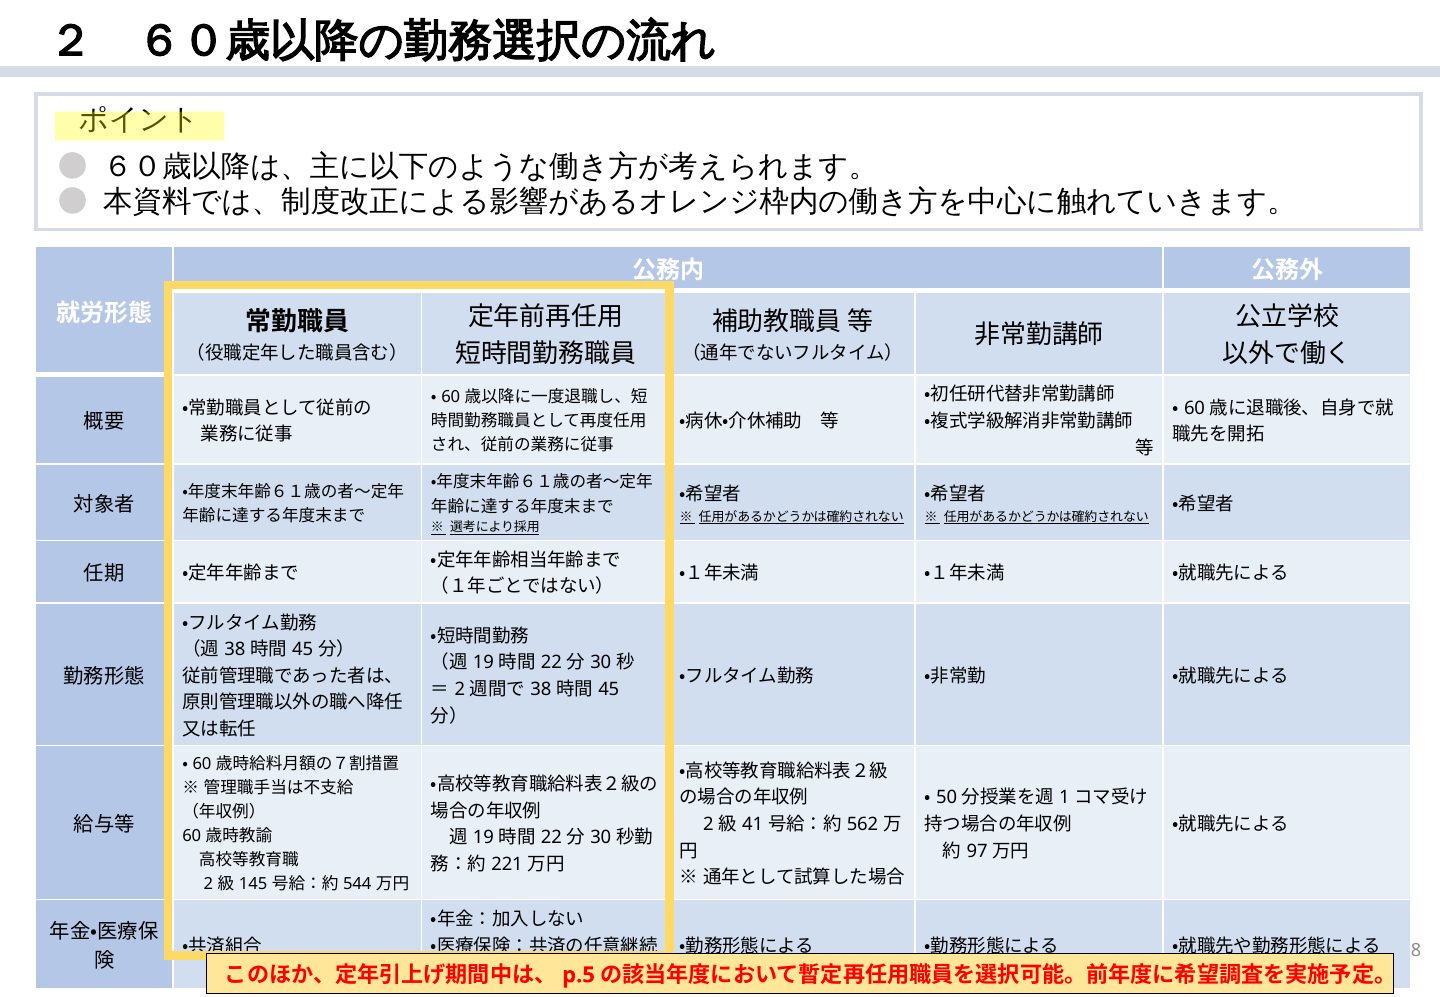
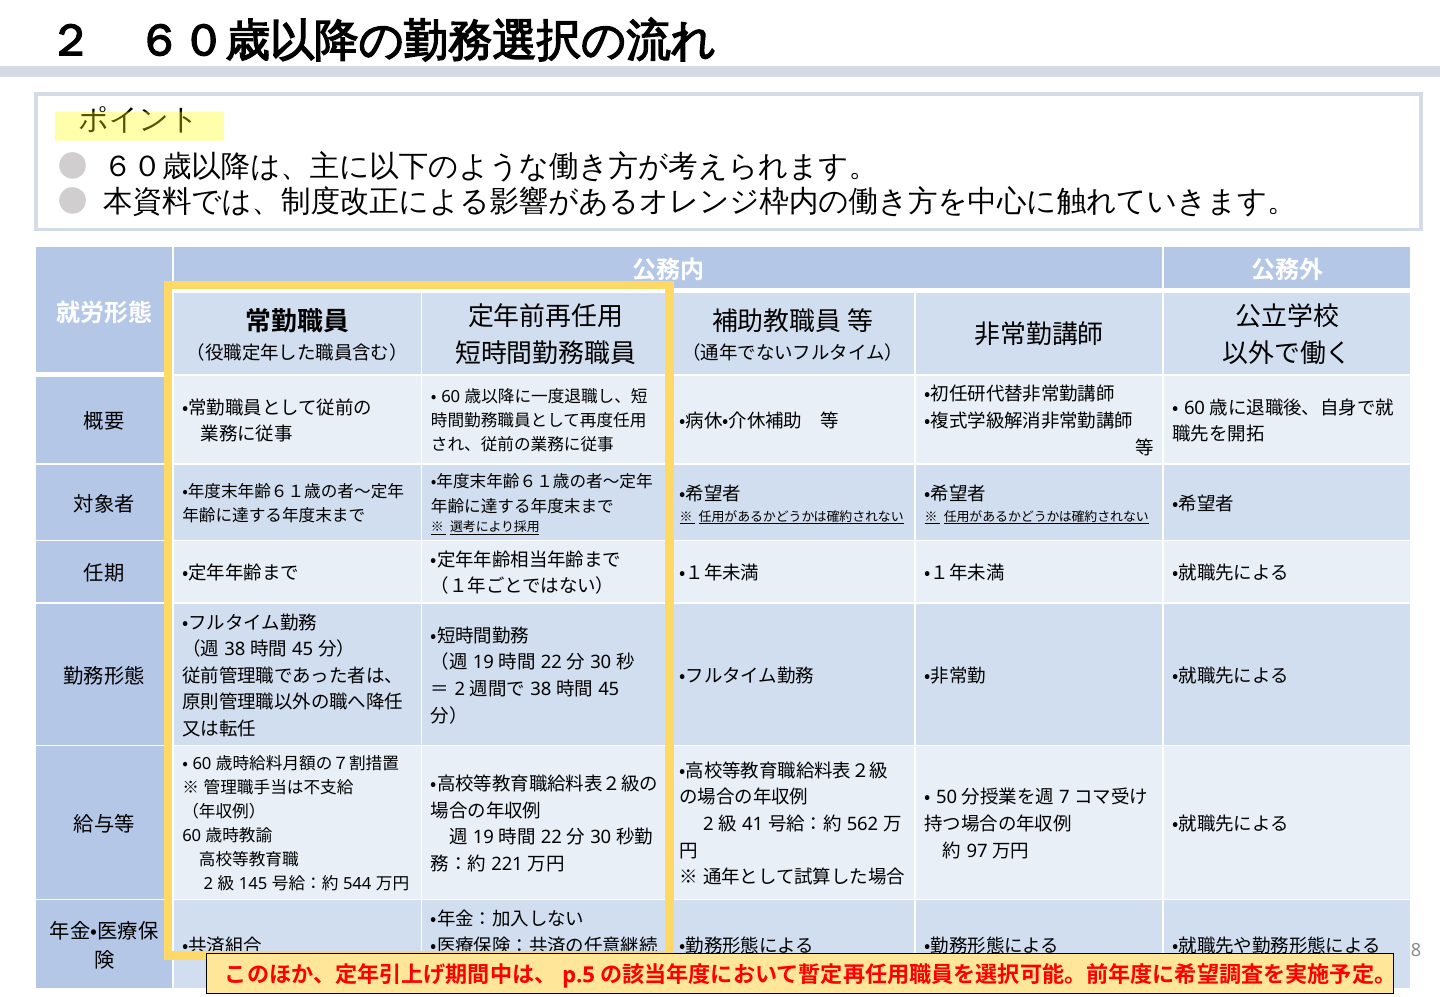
1: 1 -> 7
